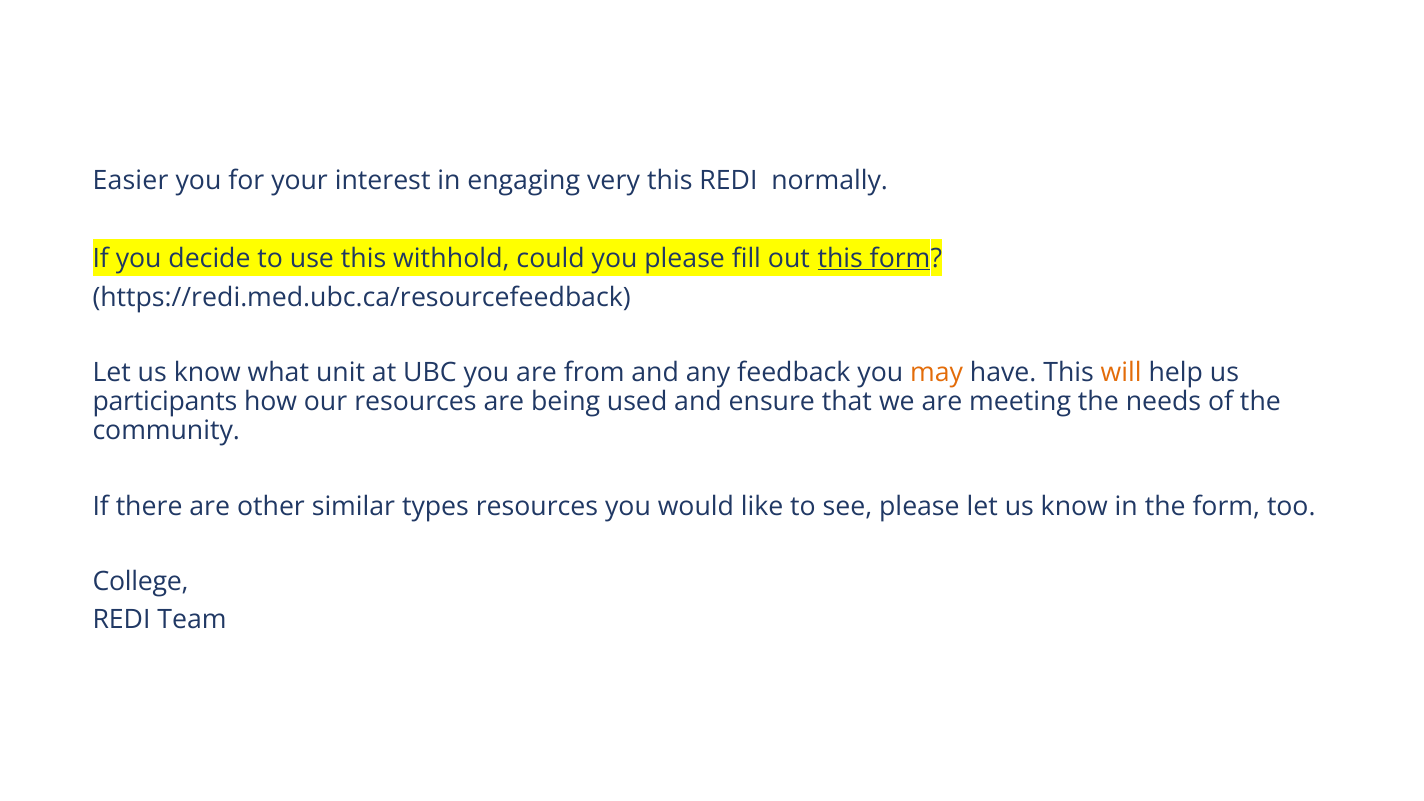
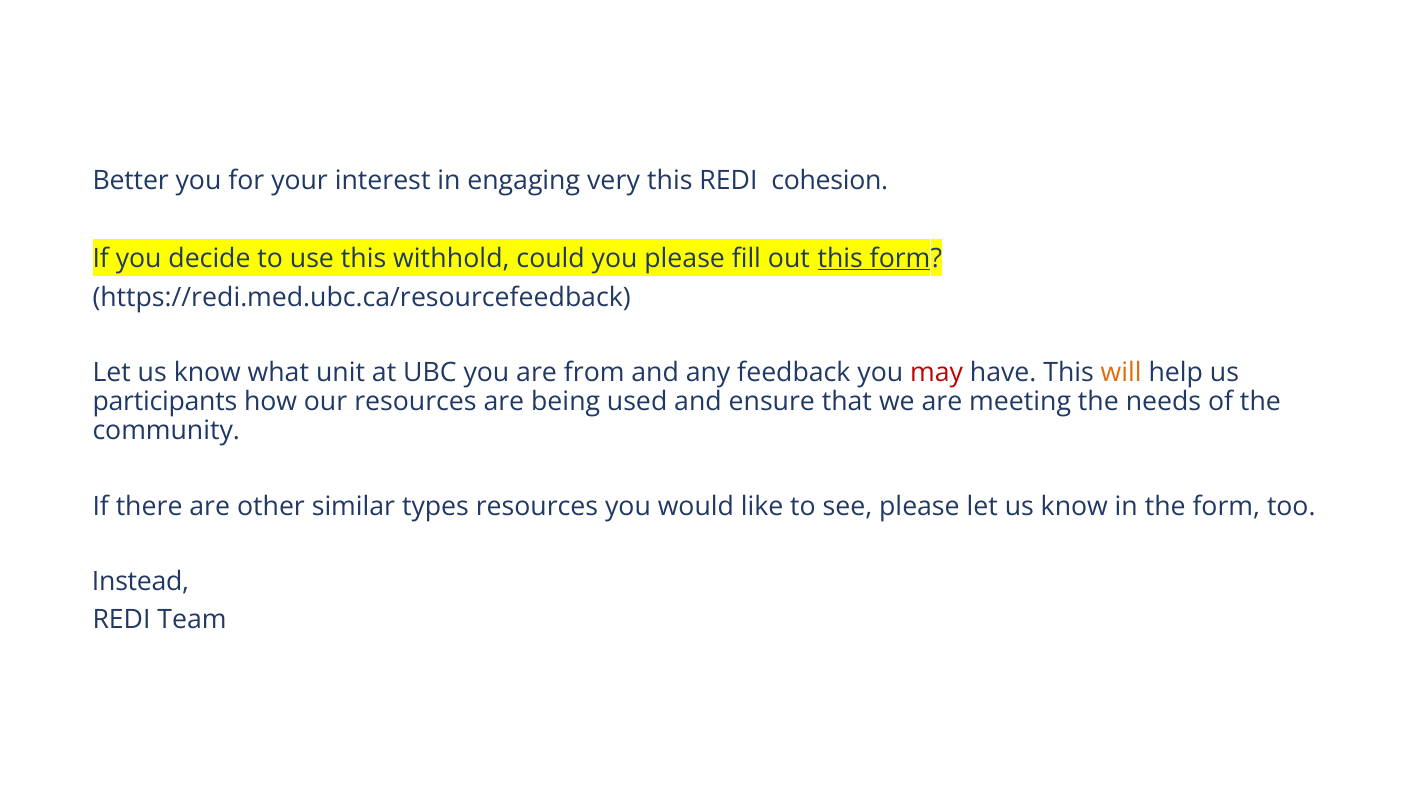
Easier: Easier -> Better
normally: normally -> cohesion
may colour: orange -> red
College: College -> Instead
